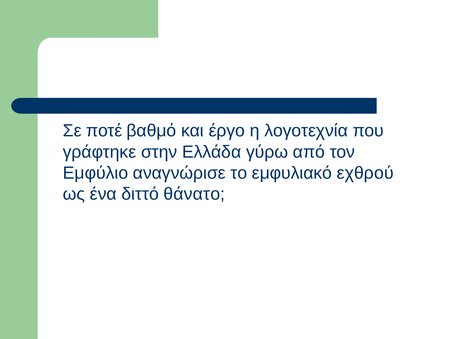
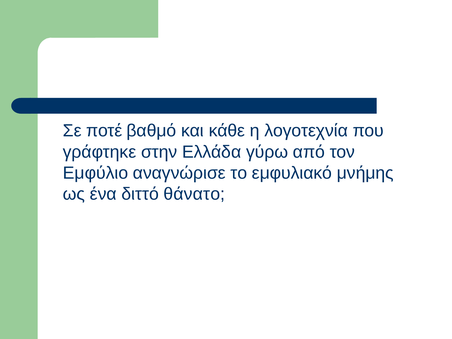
έργο: έργο -> κάθε
εχθρού: εχθρού -> μνήμης
